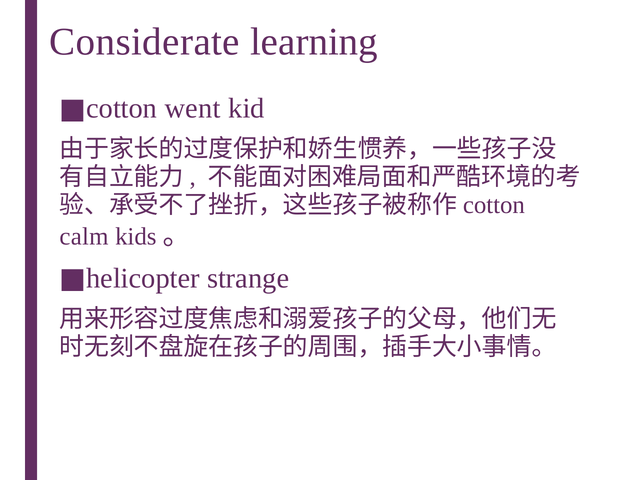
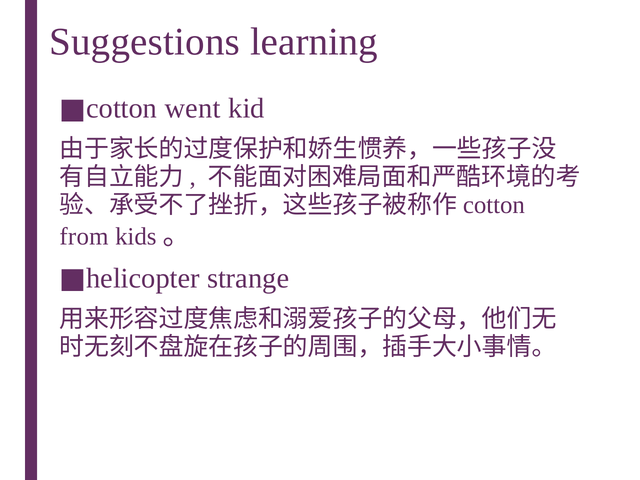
Considerate: Considerate -> Suggestions
calm: calm -> from
